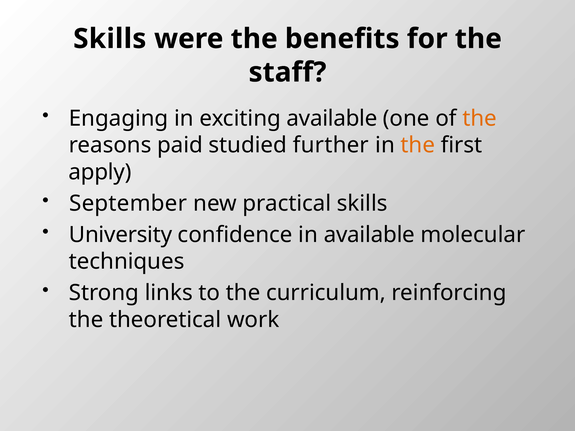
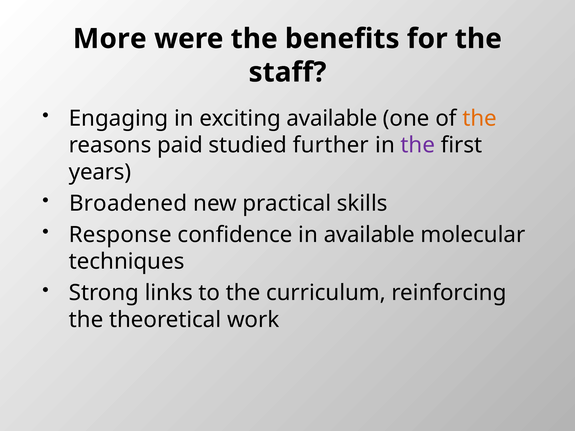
Skills at (110, 39): Skills -> More
the at (418, 145) colour: orange -> purple
apply: apply -> years
September: September -> Broadened
University: University -> Response
